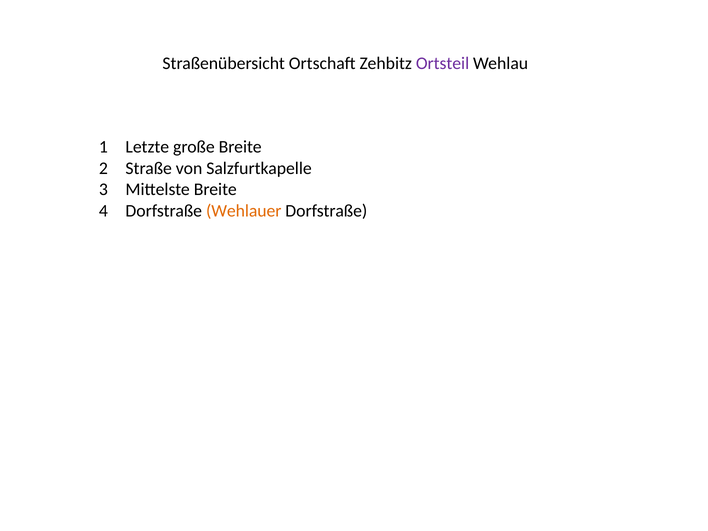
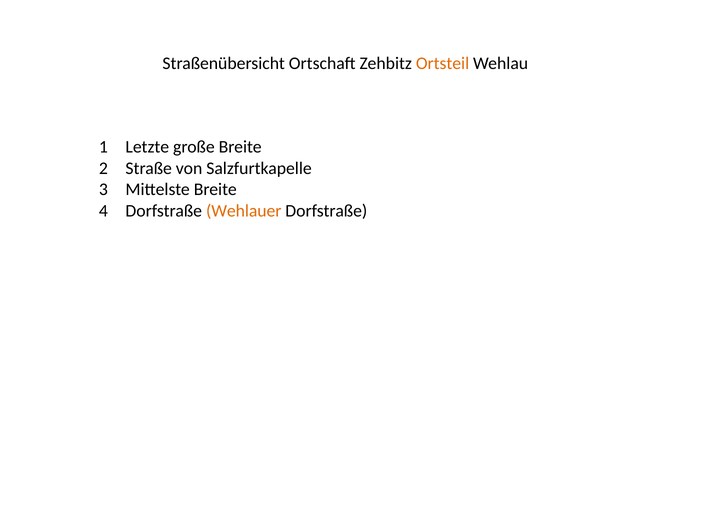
Ortsteil colour: purple -> orange
